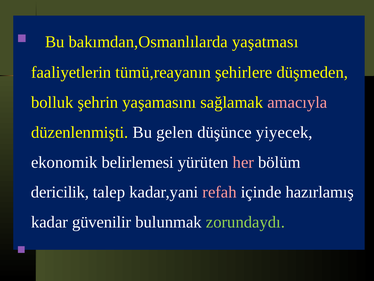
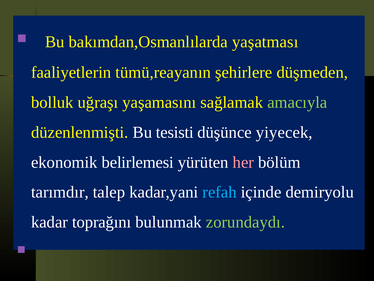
şehrin: şehrin -> uğraşı
amacıyla colour: pink -> light green
gelen: gelen -> tesisti
dericilik: dericilik -> tarımdır
refah colour: pink -> light blue
hazırlamış: hazırlamış -> demiryolu
güvenilir: güvenilir -> toprağını
